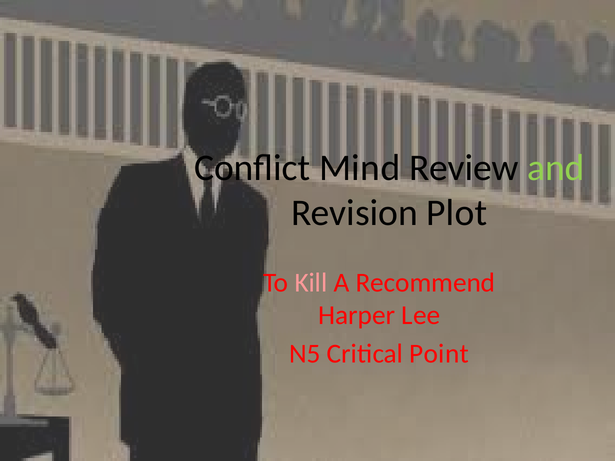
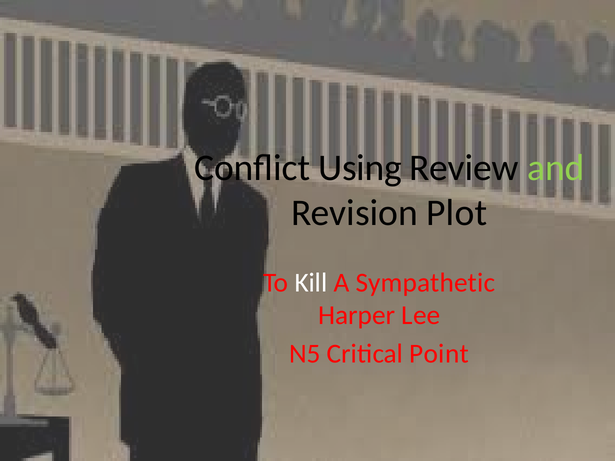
Mind: Mind -> Using
Kill colour: pink -> white
Recommend: Recommend -> Sympathetic
